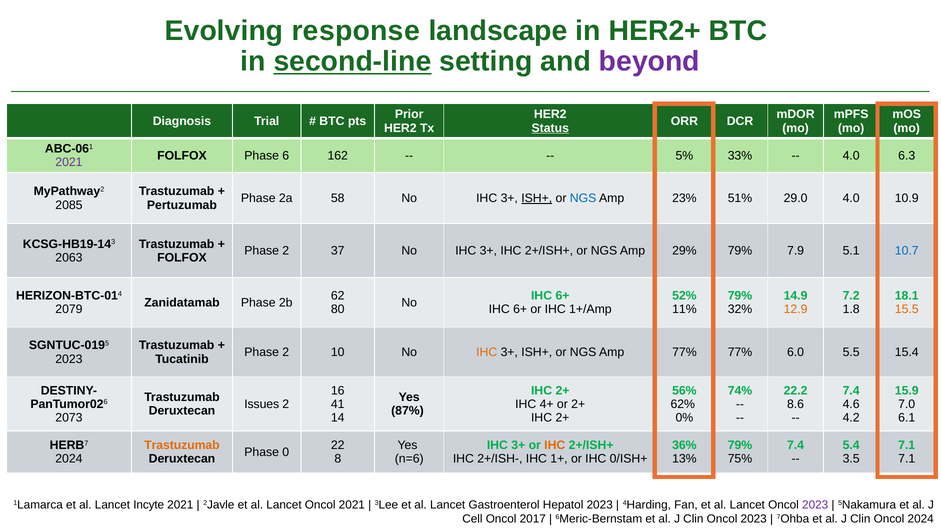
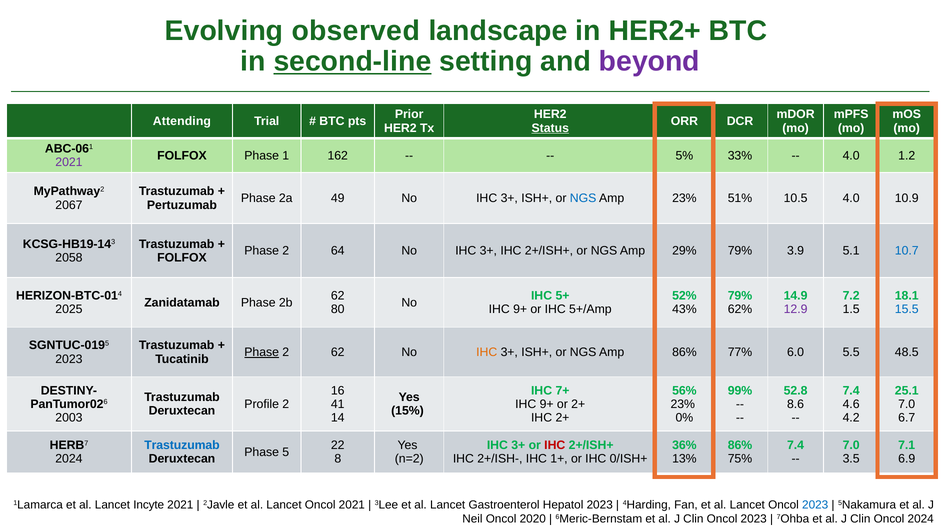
response: response -> observed
Diagnosis: Diagnosis -> Attending
6: 6 -> 1
6.3: 6.3 -> 1.2
58: 58 -> 49
ISH+ at (537, 198) underline: present -> none
29.0: 29.0 -> 10.5
2085: 2085 -> 2067
37: 37 -> 64
7.9: 7.9 -> 3.9
2063: 2063 -> 2058
6+ at (562, 296): 6+ -> 5+
2079: 2079 -> 2025
6+ at (520, 310): 6+ -> 9+
1+/Amp: 1+/Amp -> 5+/Amp
11%: 11% -> 43%
32%: 32% -> 62%
12.9 colour: orange -> purple
1.8: 1.8 -> 1.5
15.5 colour: orange -> blue
Phase at (262, 352) underline: none -> present
2 10: 10 -> 62
Amp 77%: 77% -> 86%
15.4: 15.4 -> 48.5
2+ at (562, 391): 2+ -> 7+
74%: 74% -> 99%
22.2: 22.2 -> 52.8
15.9: 15.9 -> 25.1
Issues: Issues -> Profile
4+ at (547, 404): 4+ -> 9+
62% at (683, 404): 62% -> 23%
87%: 87% -> 15%
2073: 2073 -> 2003
6.1: 6.1 -> 6.7
Trastuzumab at (182, 446) colour: orange -> blue
IHC at (555, 446) colour: orange -> red
79% at (740, 446): 79% -> 86%
5.4 at (851, 446): 5.4 -> 7.0
0: 0 -> 5
n=6: n=6 -> n=2
7.1 at (907, 459): 7.1 -> 6.9
2023 at (815, 505) colour: purple -> blue
Cell: Cell -> Neil
2017: 2017 -> 2020
